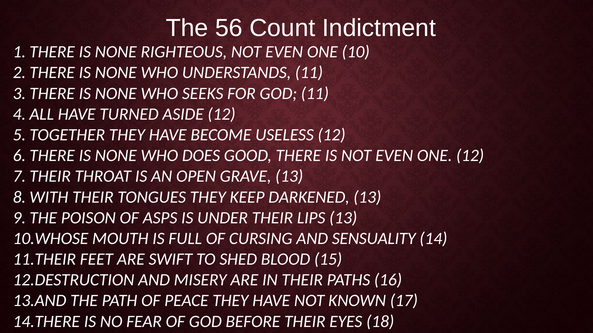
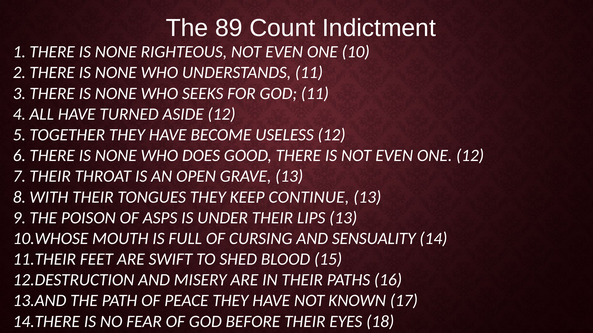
56: 56 -> 89
DARKENED: DARKENED -> CONTINUE
